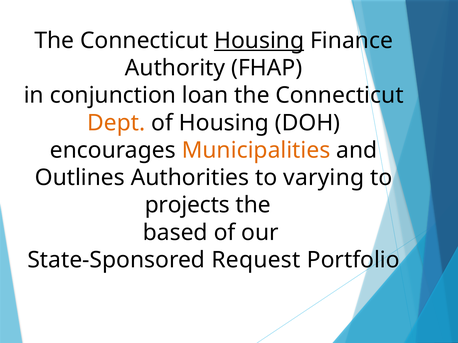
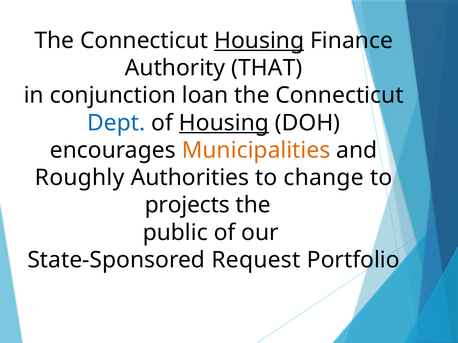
FHAP: FHAP -> THAT
Dept colour: orange -> blue
Housing at (224, 123) underline: none -> present
Outlines: Outlines -> Roughly
varying: varying -> change
based: based -> public
